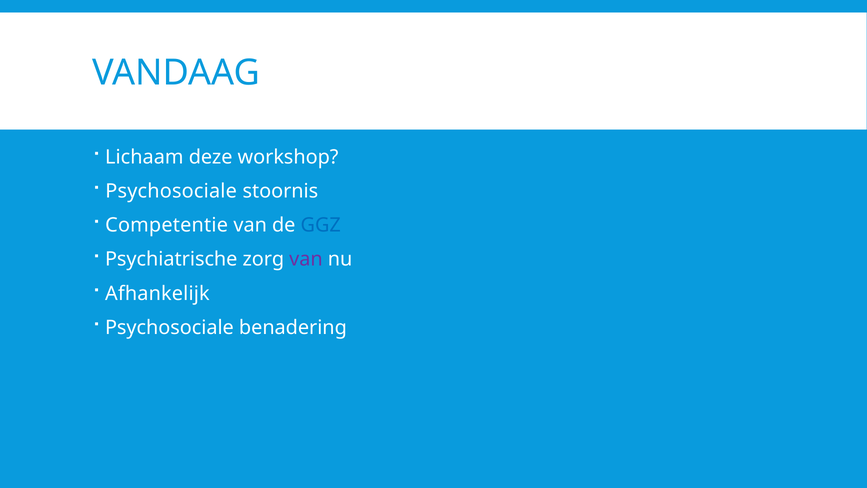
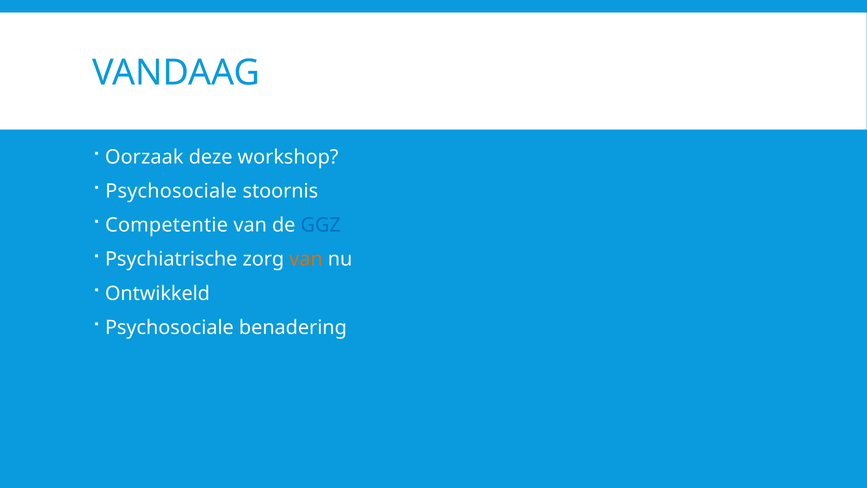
Lichaam: Lichaam -> Oorzaak
van at (306, 259) colour: purple -> orange
Afhankelijk: Afhankelijk -> Ontwikkeld
